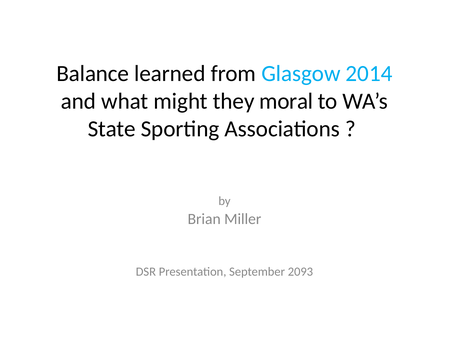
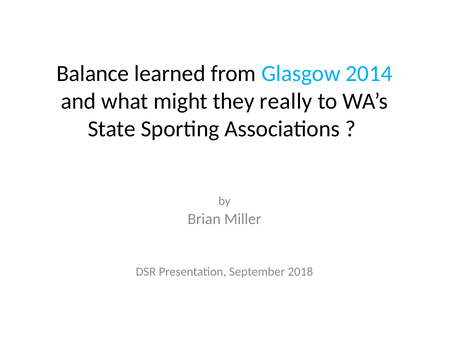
moral: moral -> really
2093: 2093 -> 2018
